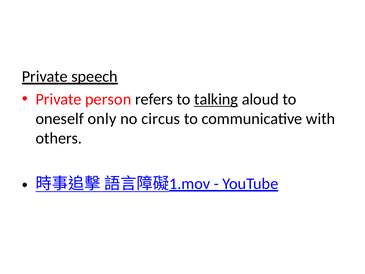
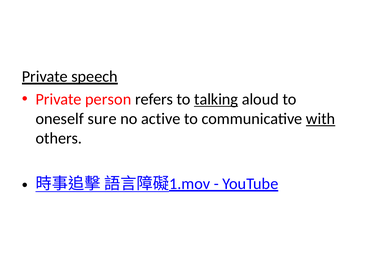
only: only -> sure
circus: circus -> active
with underline: none -> present
